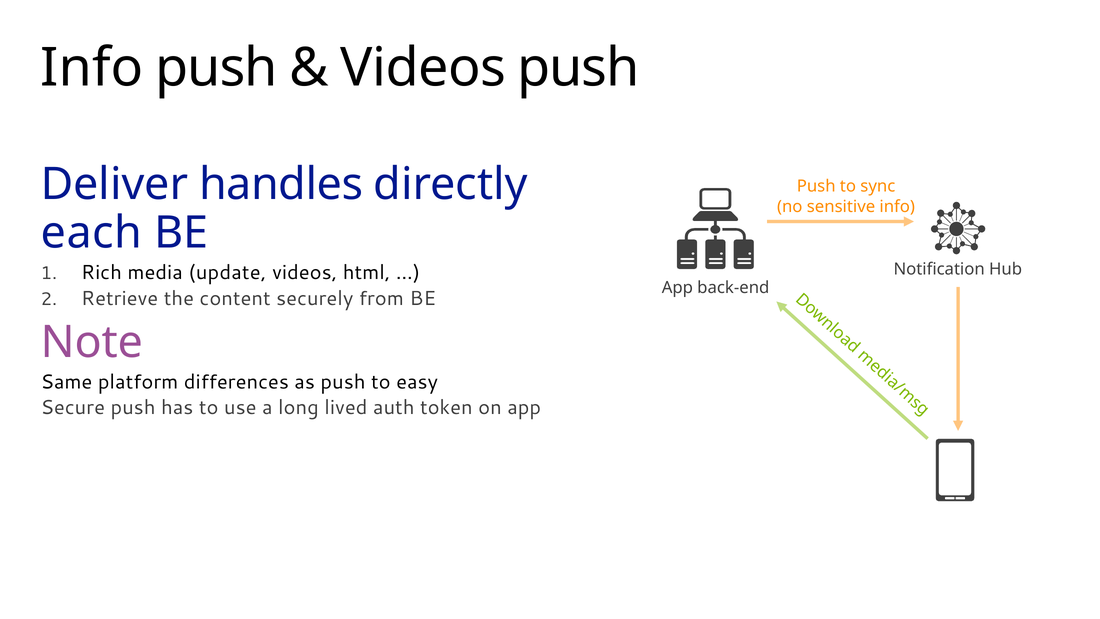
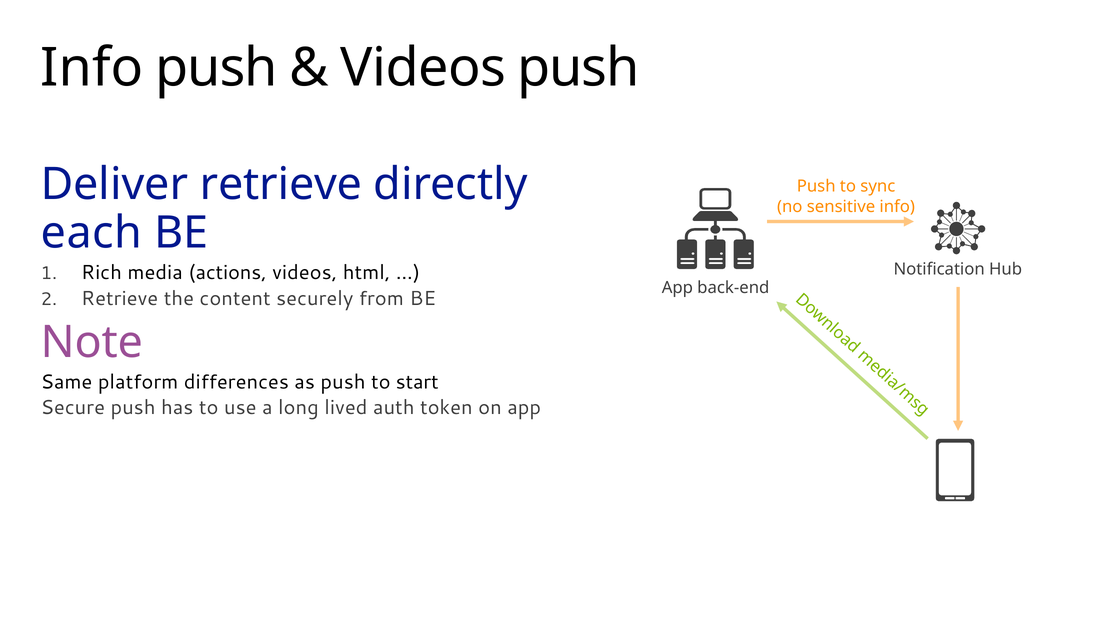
Deliver handles: handles -> retrieve
update: update -> actions
easy: easy -> start
